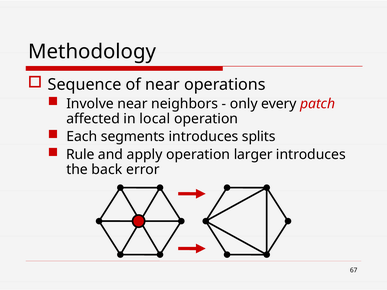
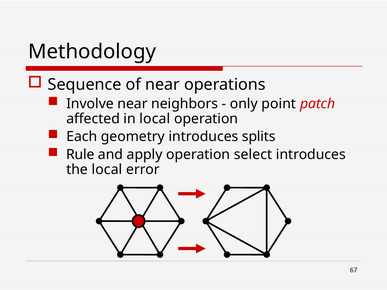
every: every -> point
segments: segments -> geometry
larger: larger -> select
the back: back -> local
